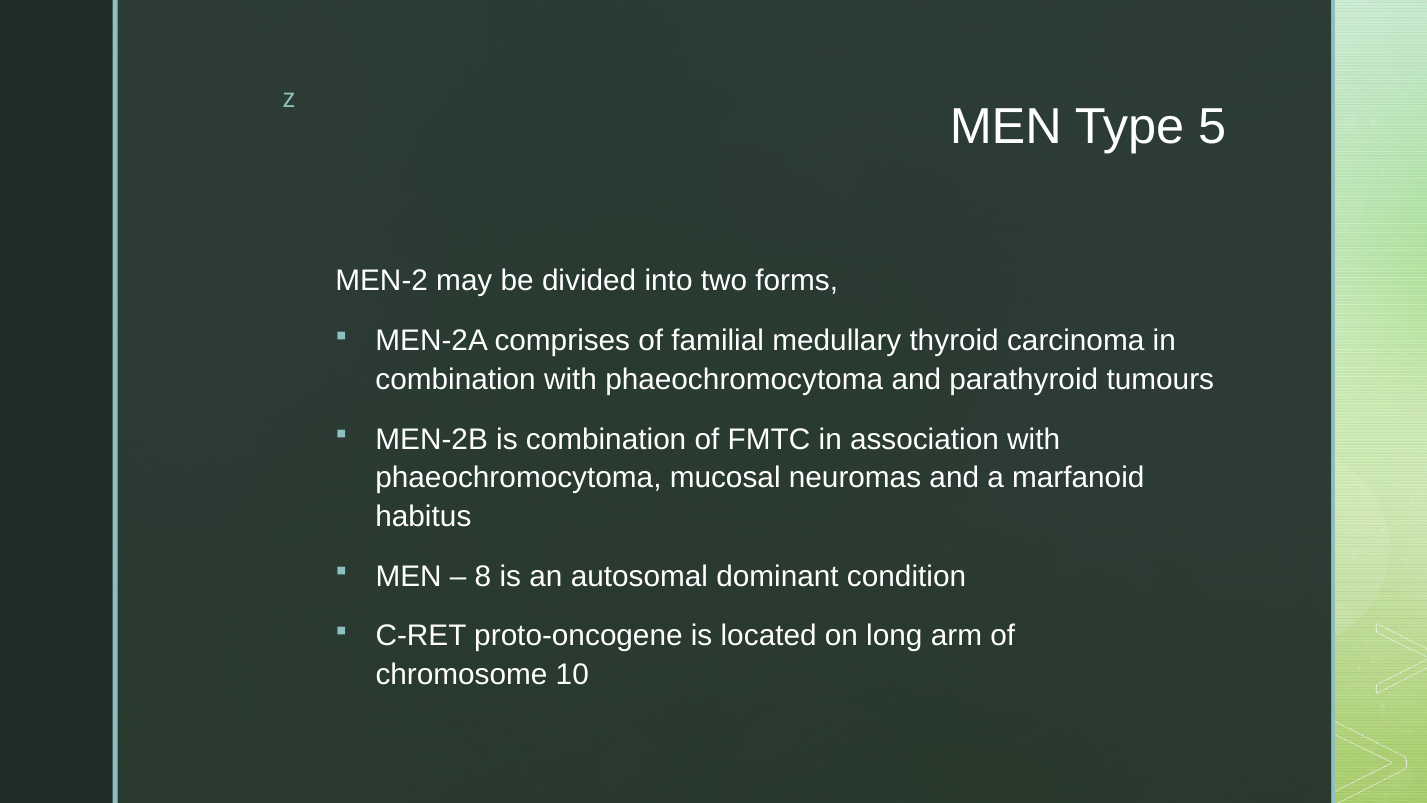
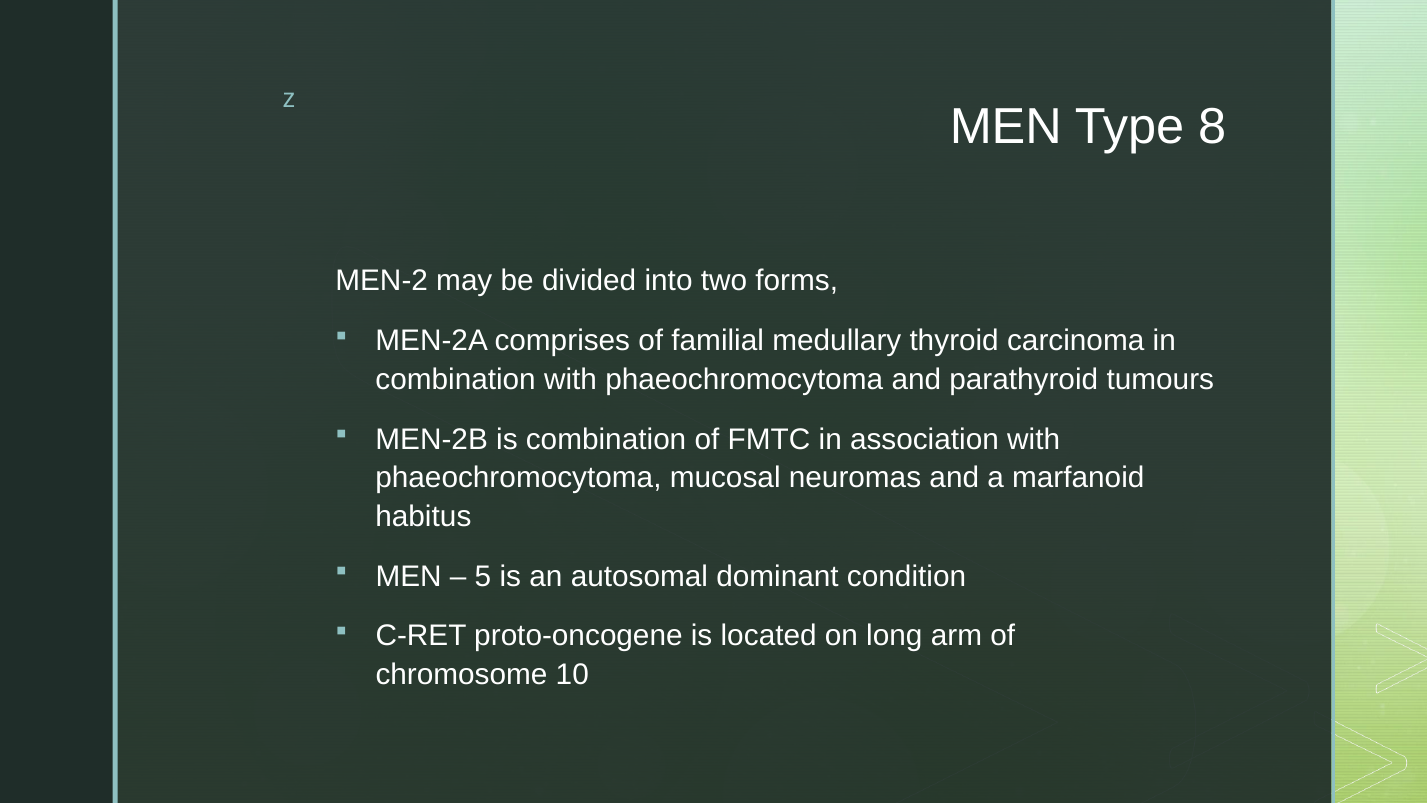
5: 5 -> 8
8: 8 -> 5
